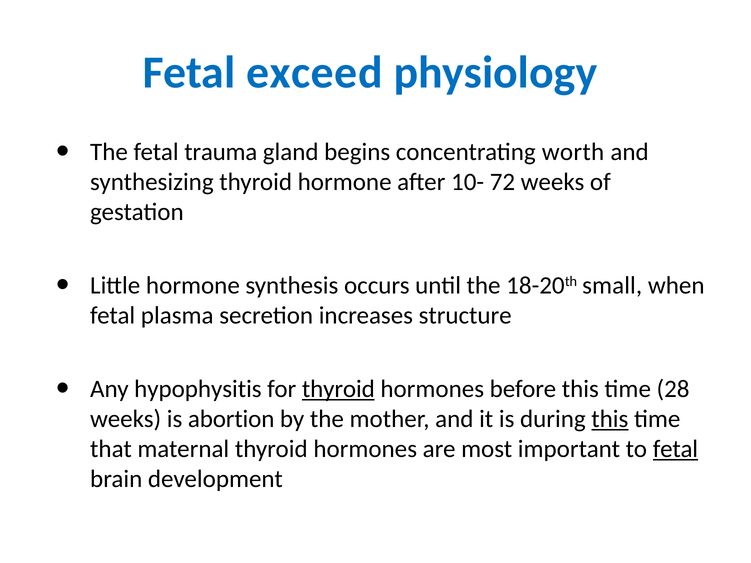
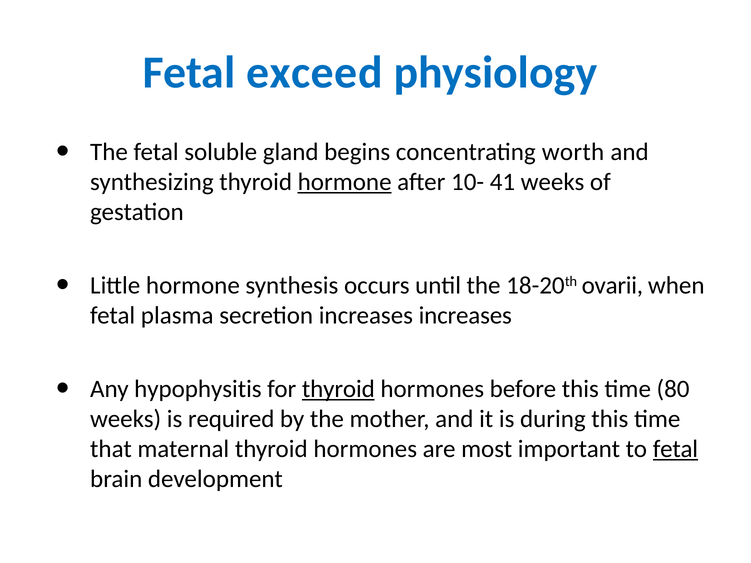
trauma: trauma -> soluble
hormone at (345, 182) underline: none -> present
72: 72 -> 41
small: small -> ovarii
increases structure: structure -> increases
28: 28 -> 80
abortion: abortion -> required
this at (610, 419) underline: present -> none
